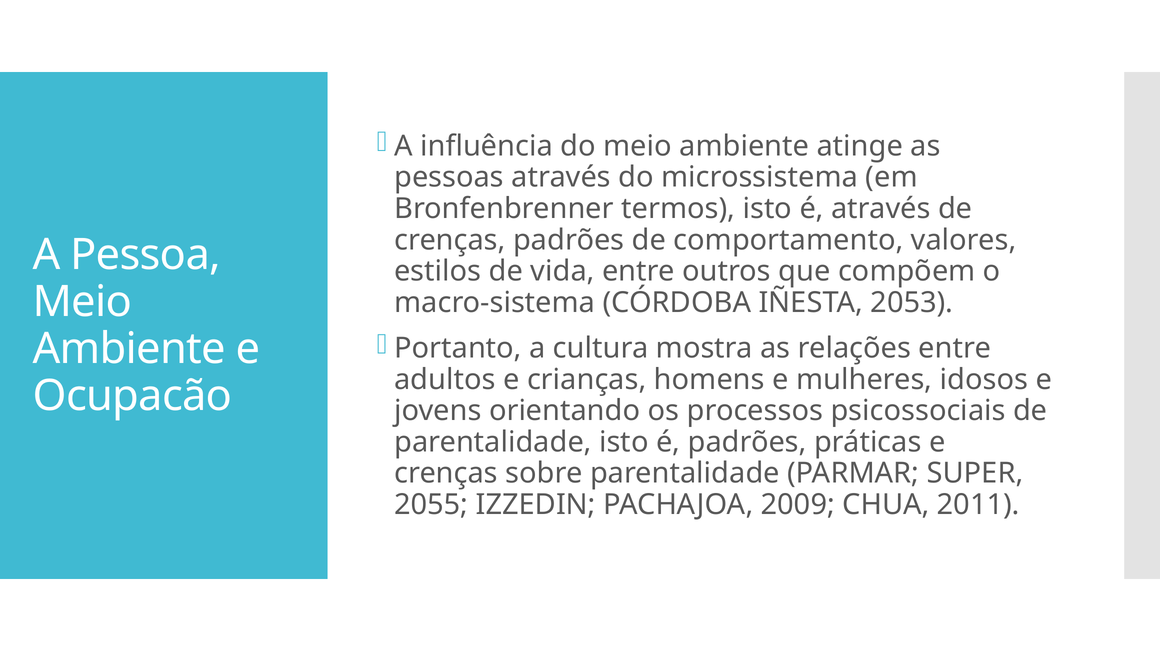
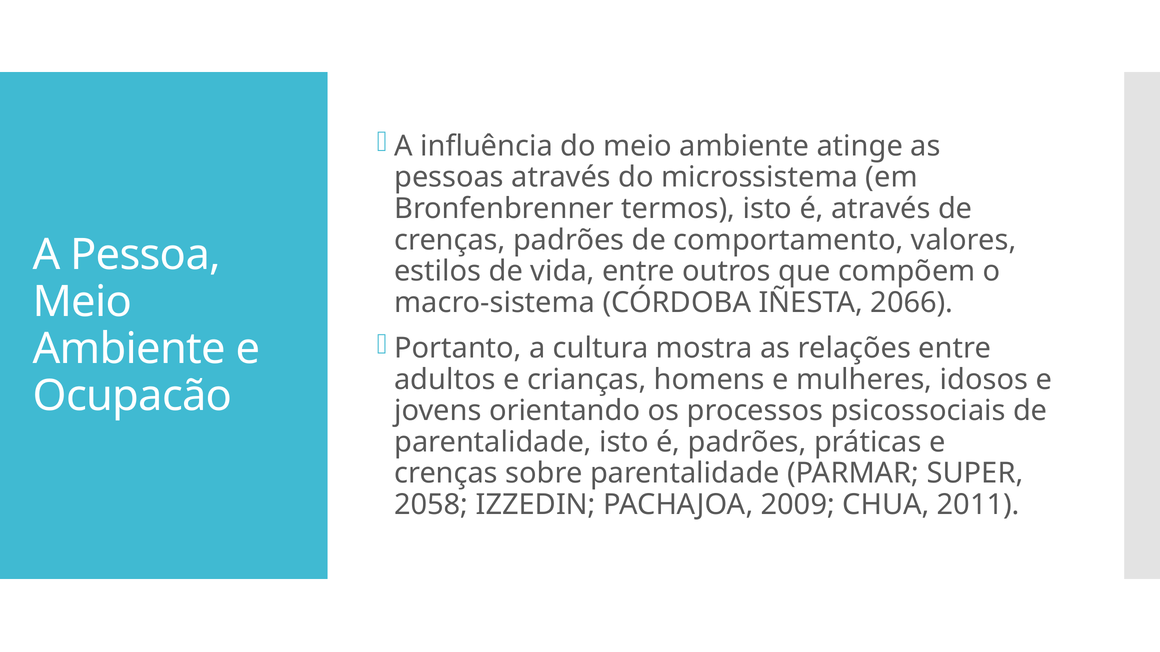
2053: 2053 -> 2066
2055: 2055 -> 2058
